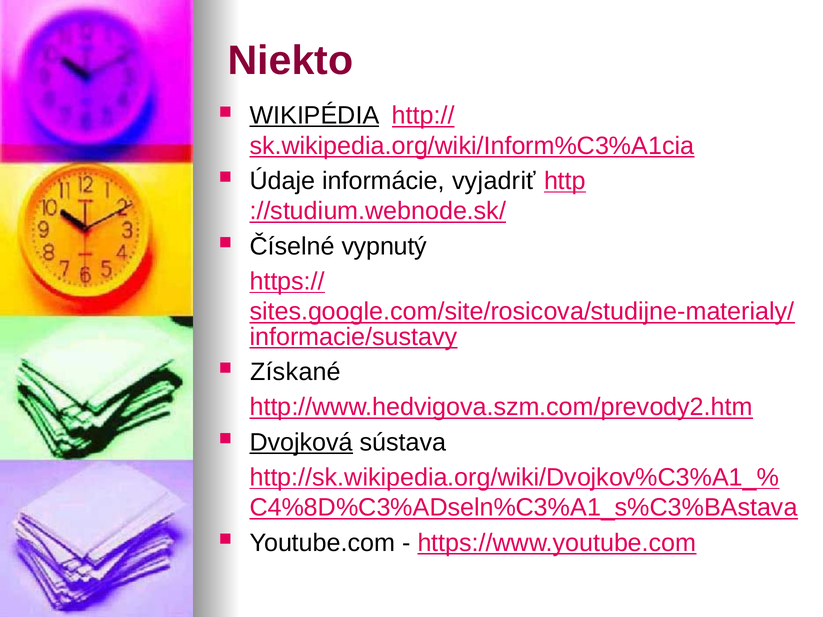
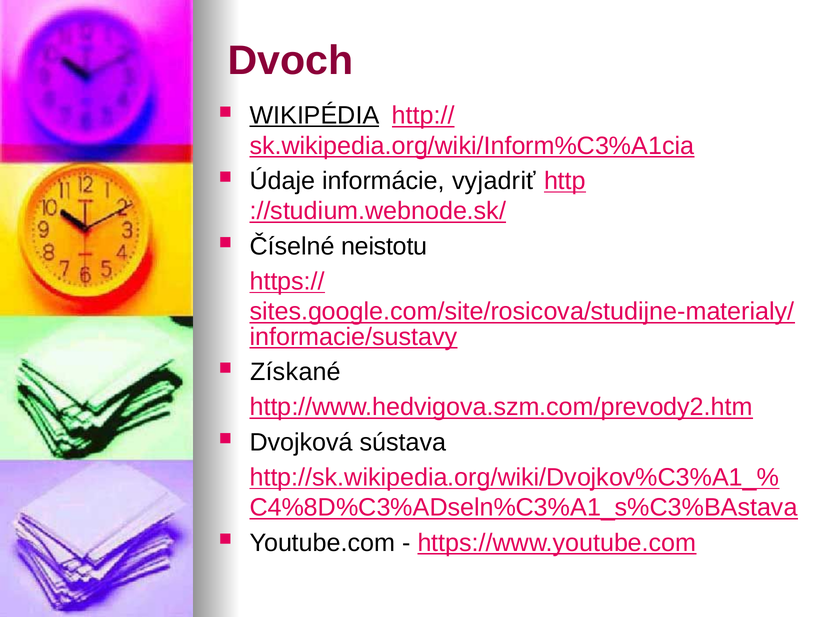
Niekto: Niekto -> Dvoch
vypnutý: vypnutý -> neistotu
Dvojková underline: present -> none
